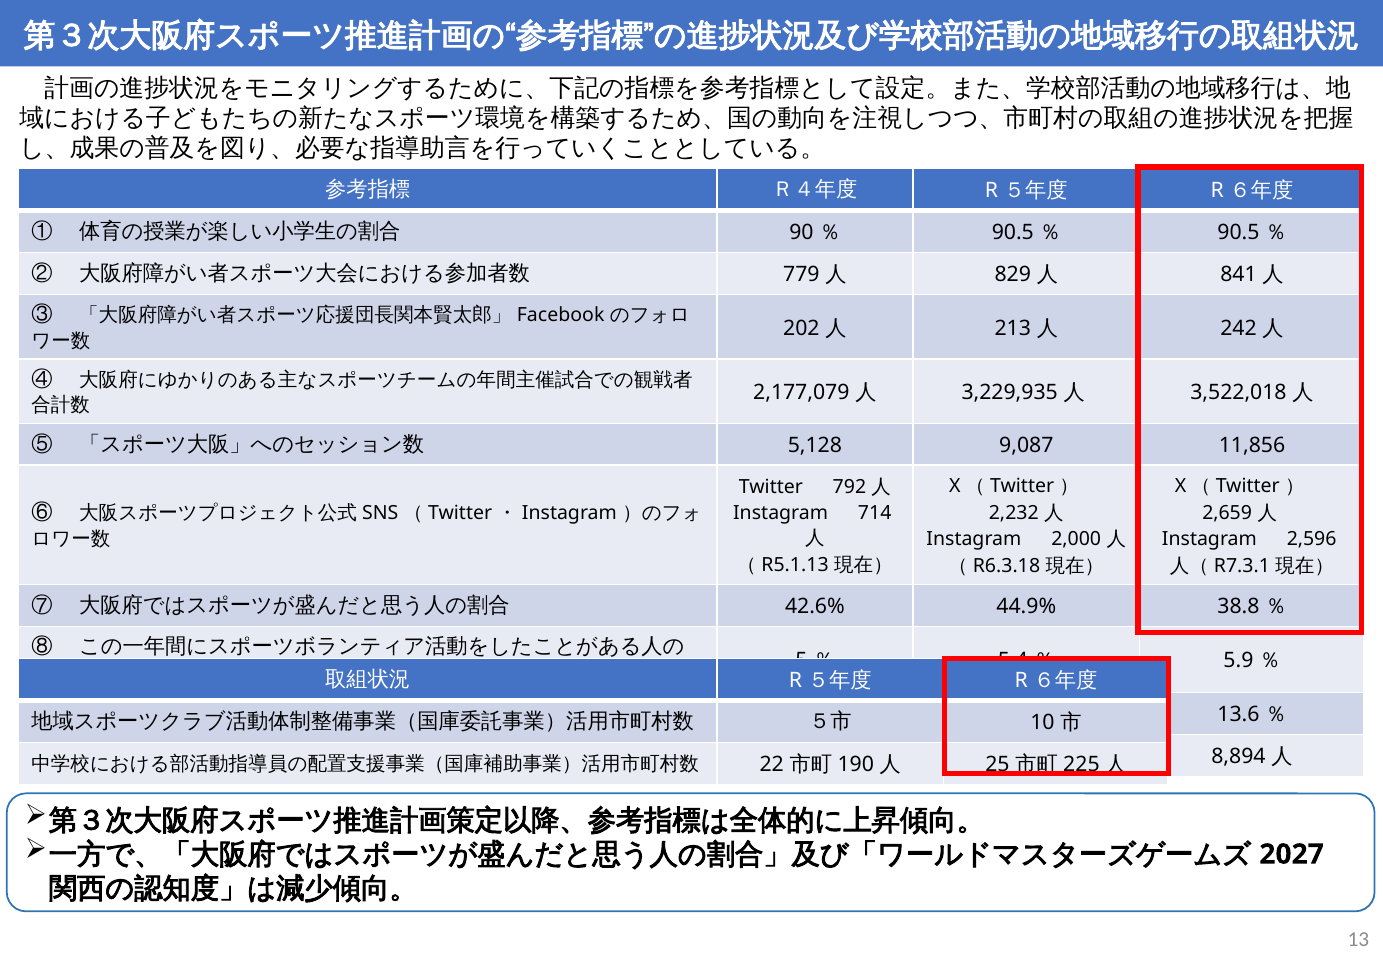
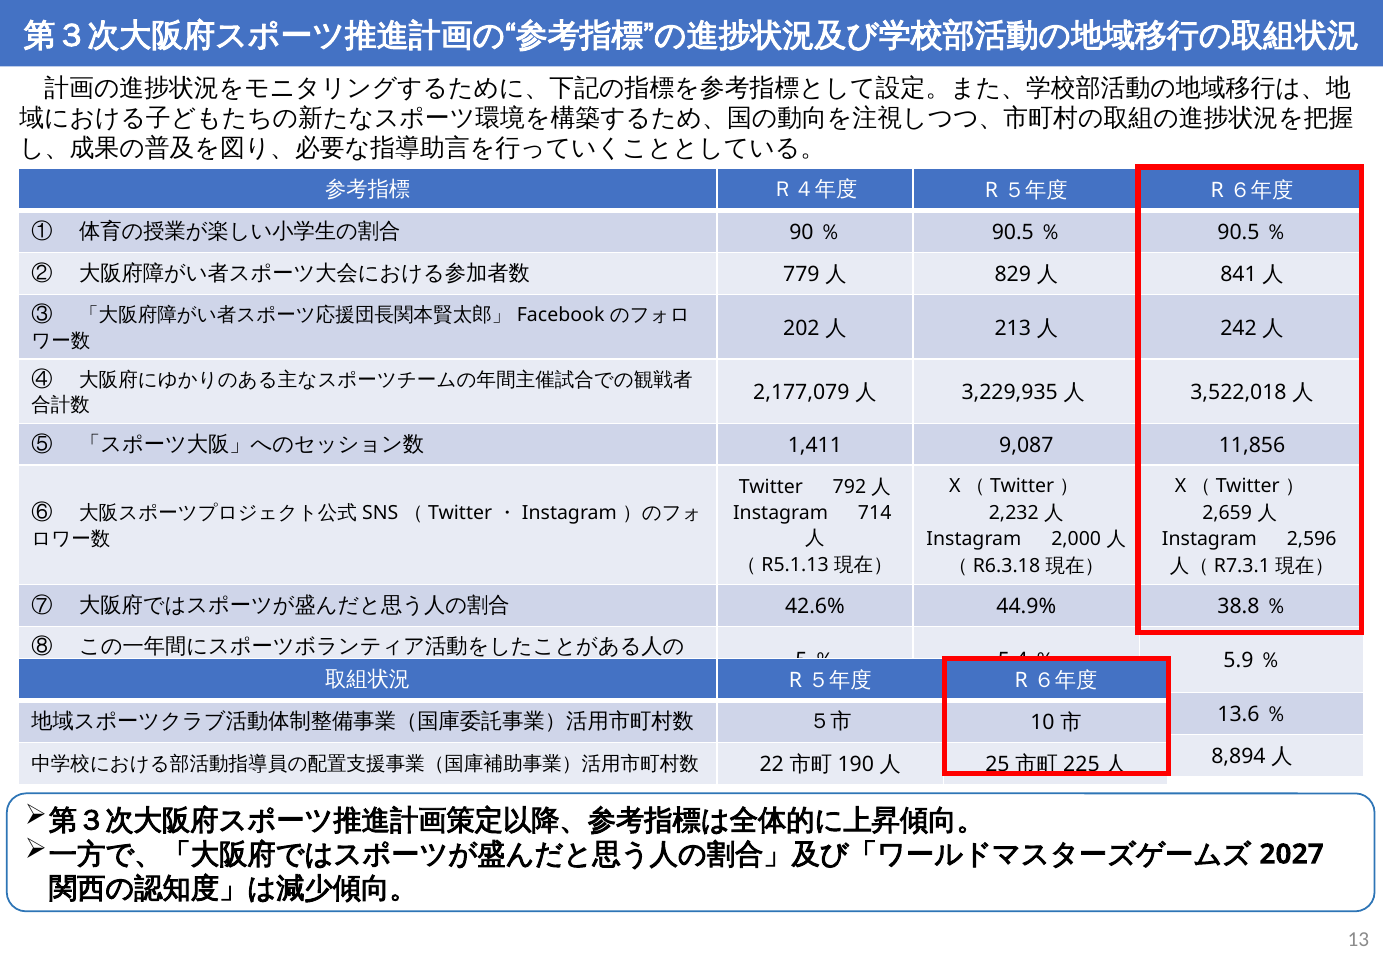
5,128: 5,128 -> 1,411
